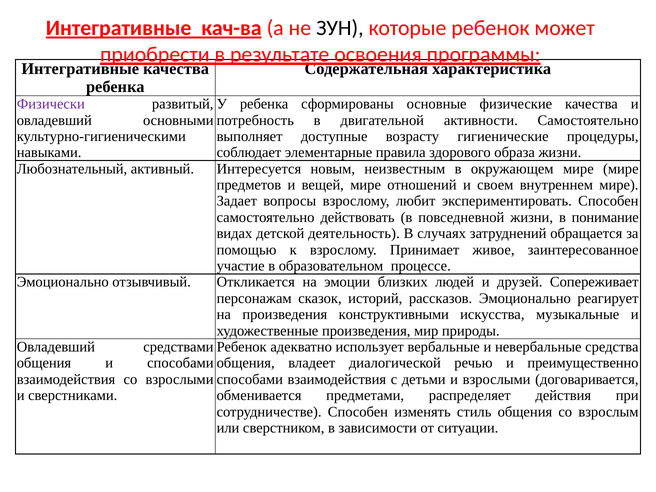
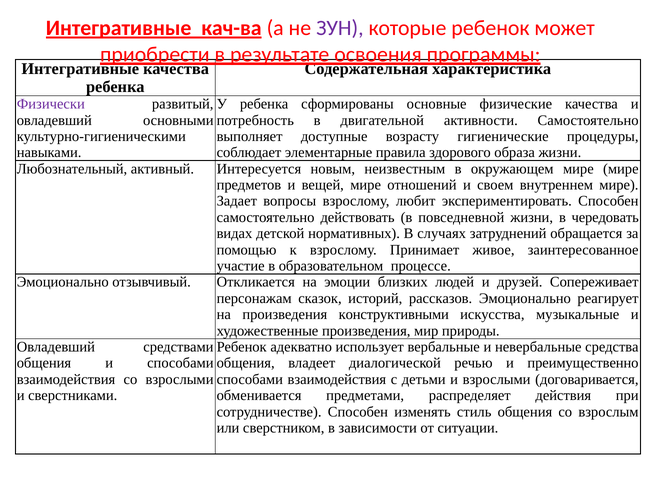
ЗУН colour: black -> purple
понимание: понимание -> чередовать
деятельность: деятельность -> нормативных
